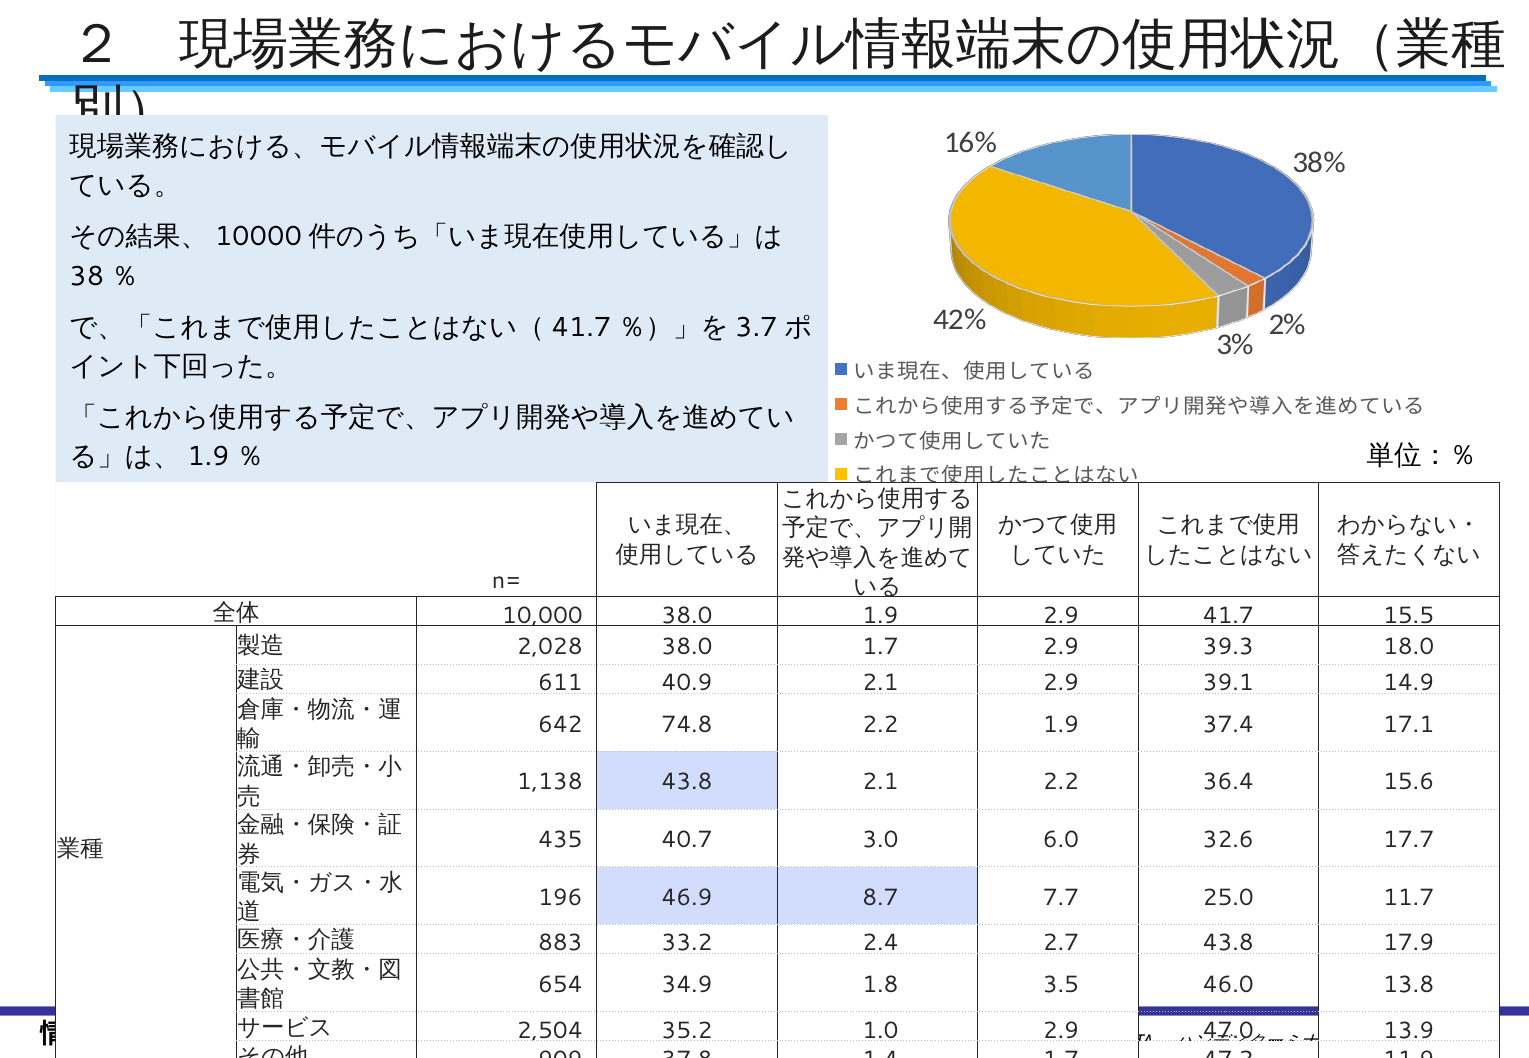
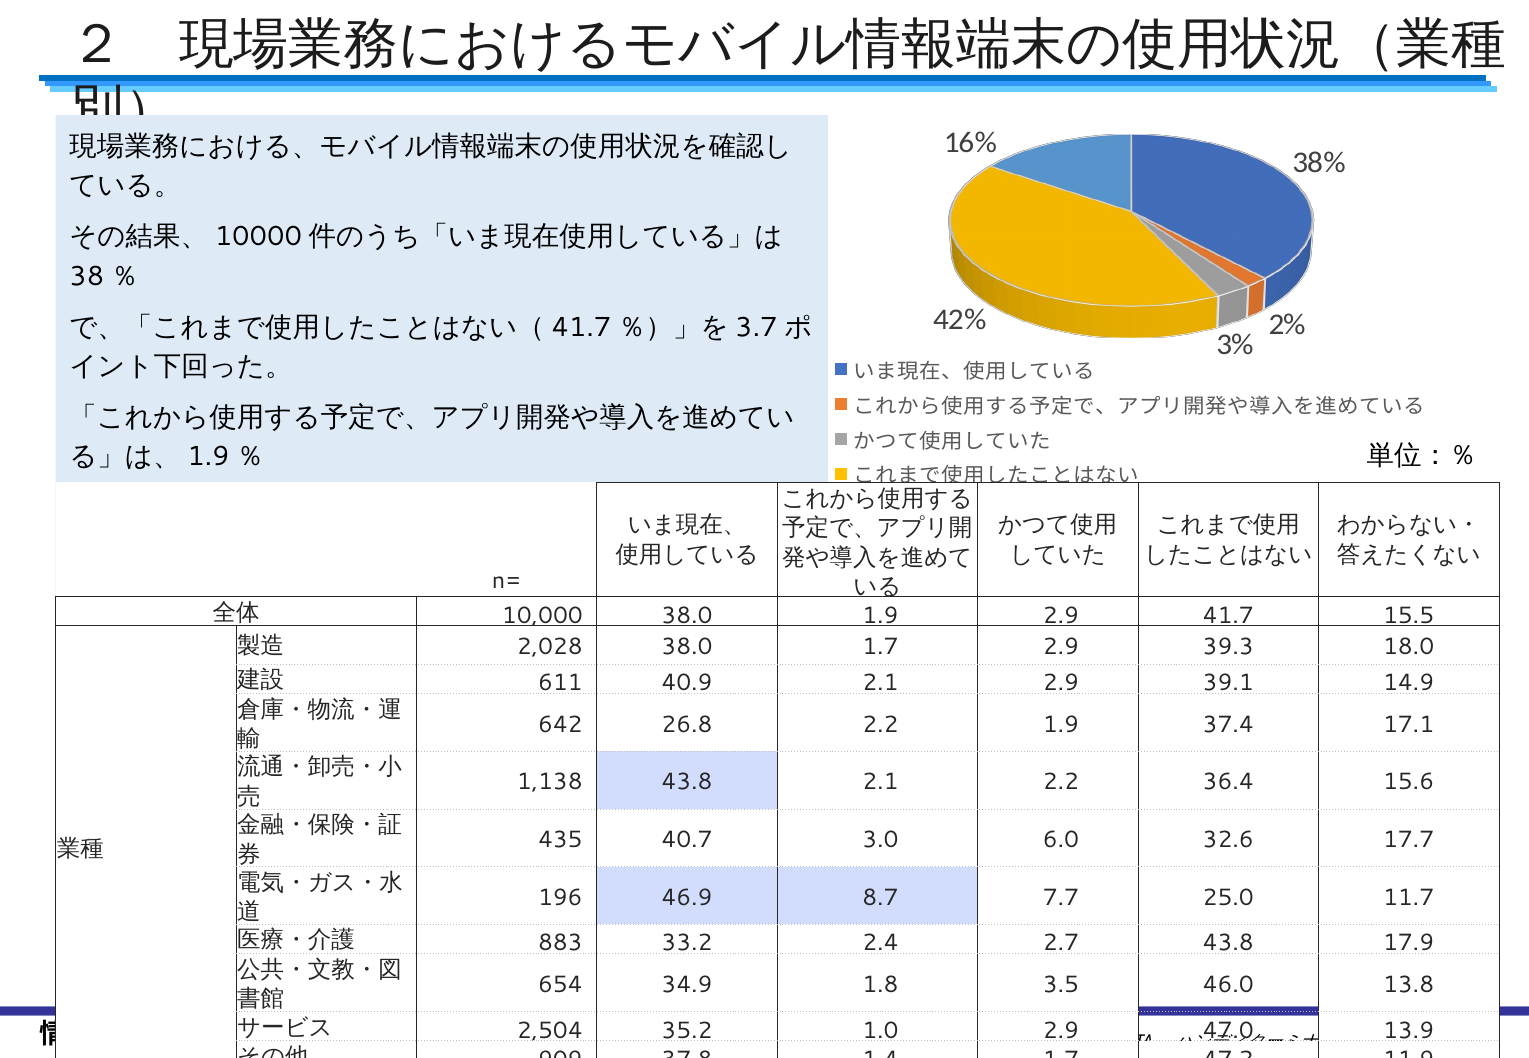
74.8: 74.8 -> 26.8
